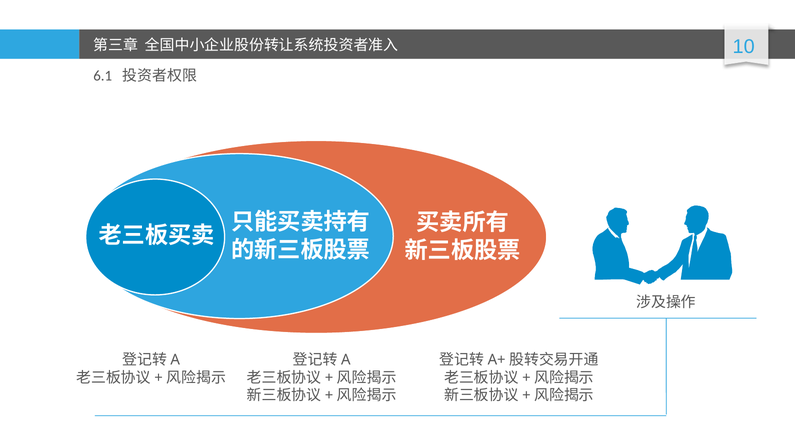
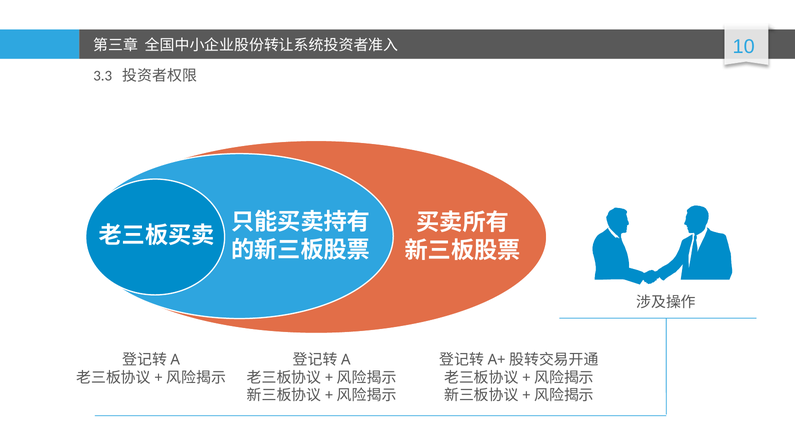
6.1: 6.1 -> 3.3
